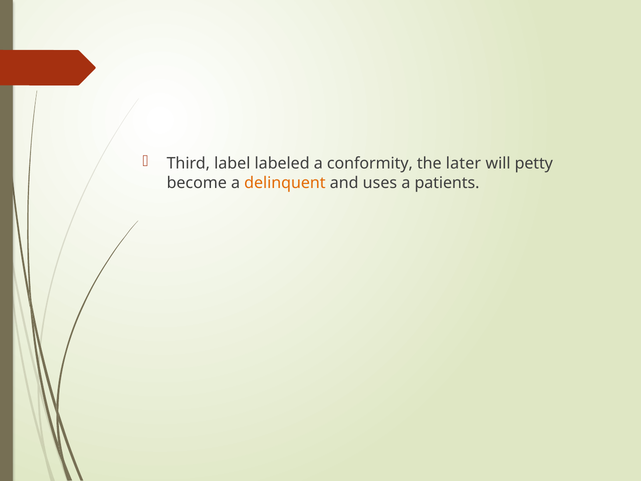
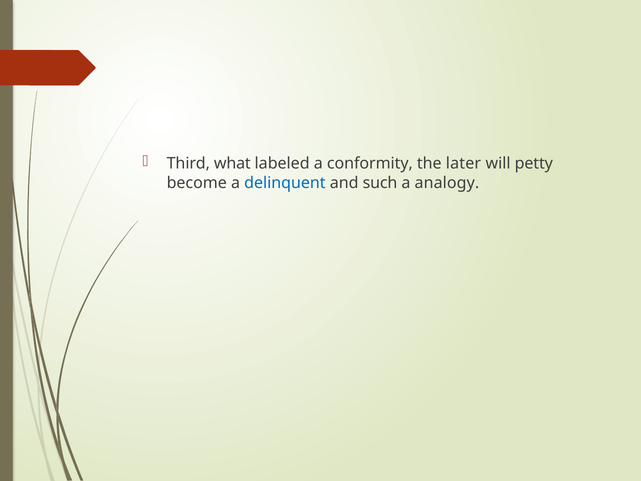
label: label -> what
delinquent colour: orange -> blue
uses: uses -> such
patients: patients -> analogy
